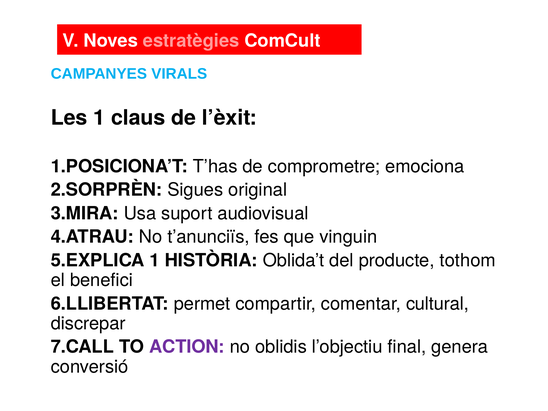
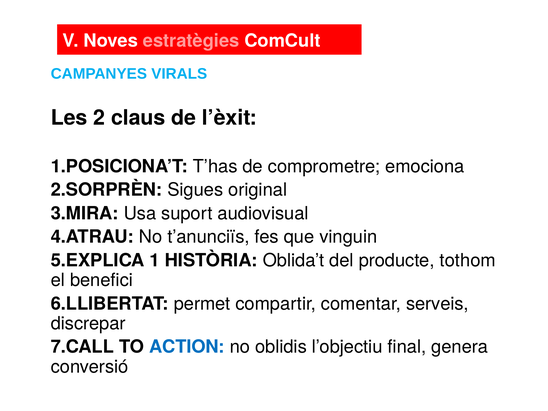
Les 1: 1 -> 2
cultural: cultural -> serveis
ACTION colour: purple -> blue
